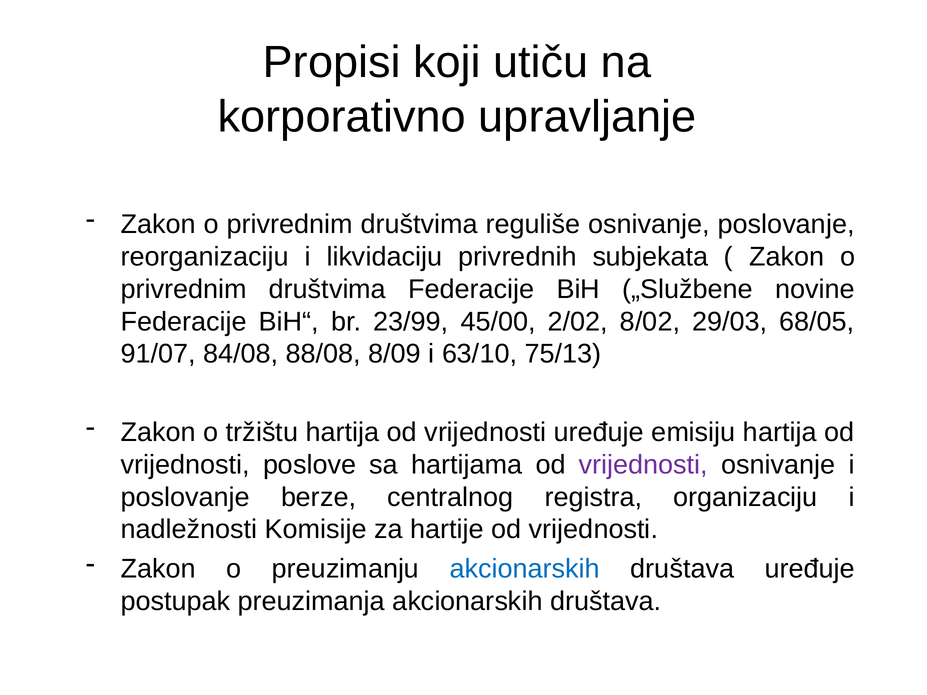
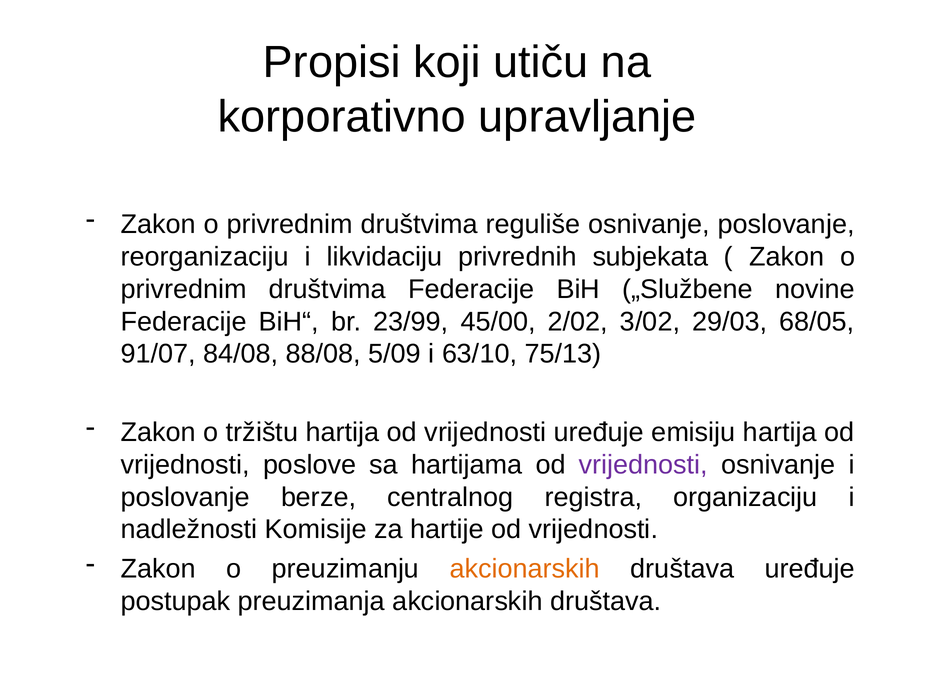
8/02: 8/02 -> 3/02
8/09: 8/09 -> 5/09
akcionarskih at (525, 569) colour: blue -> orange
